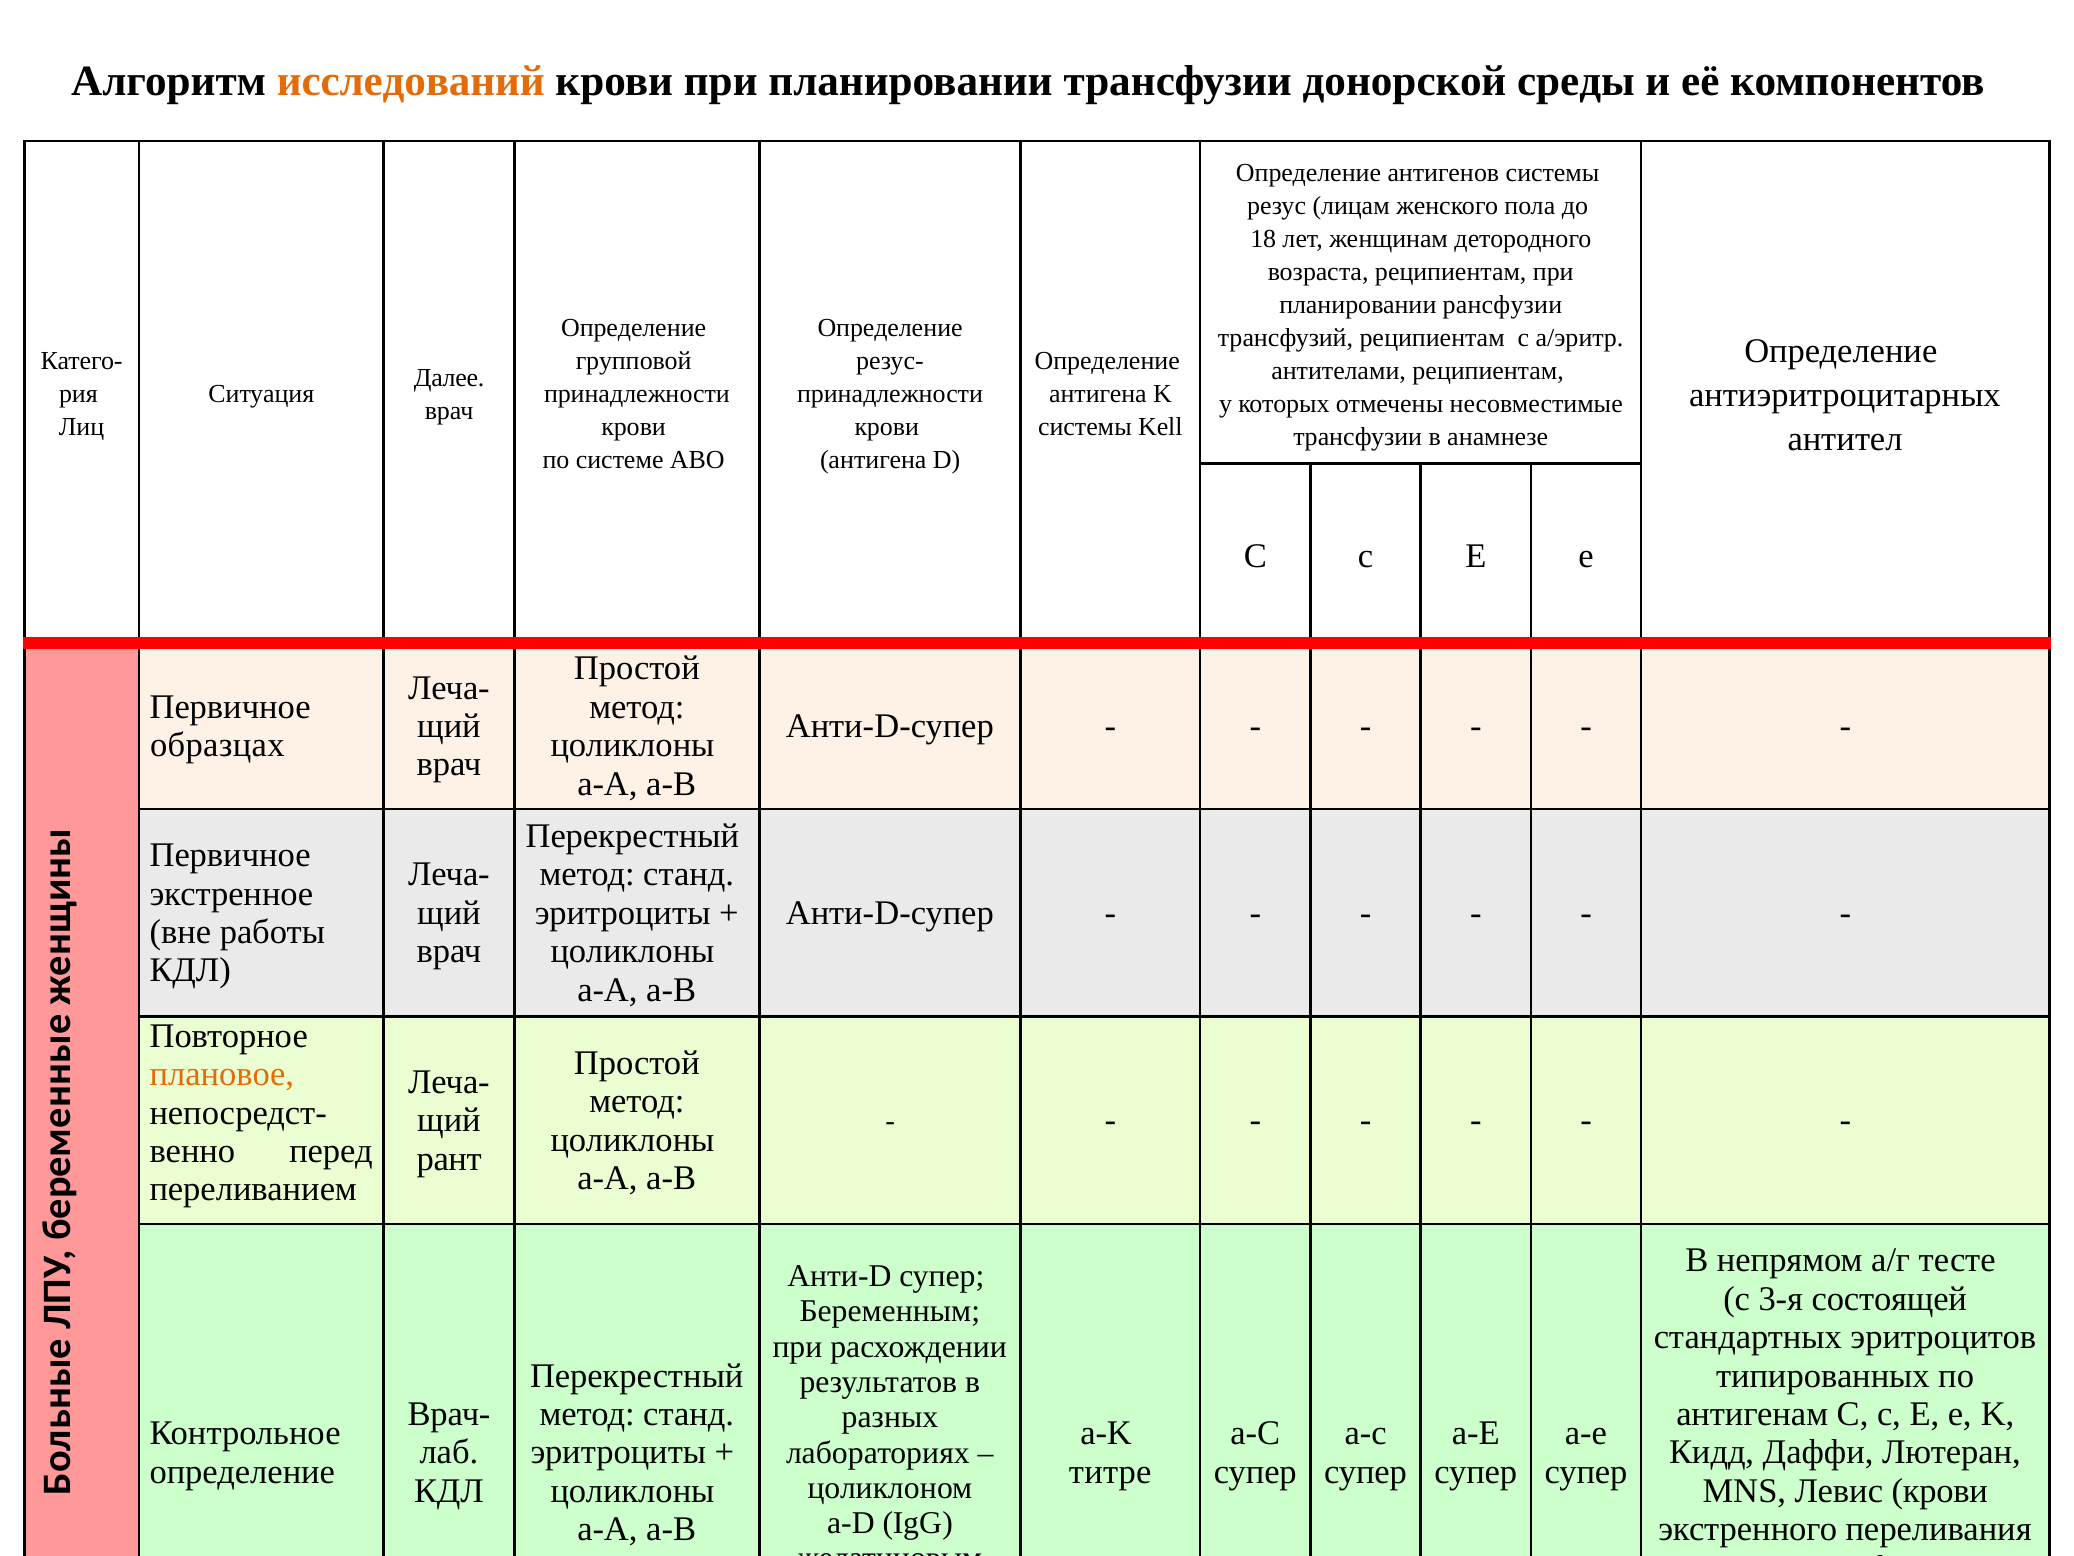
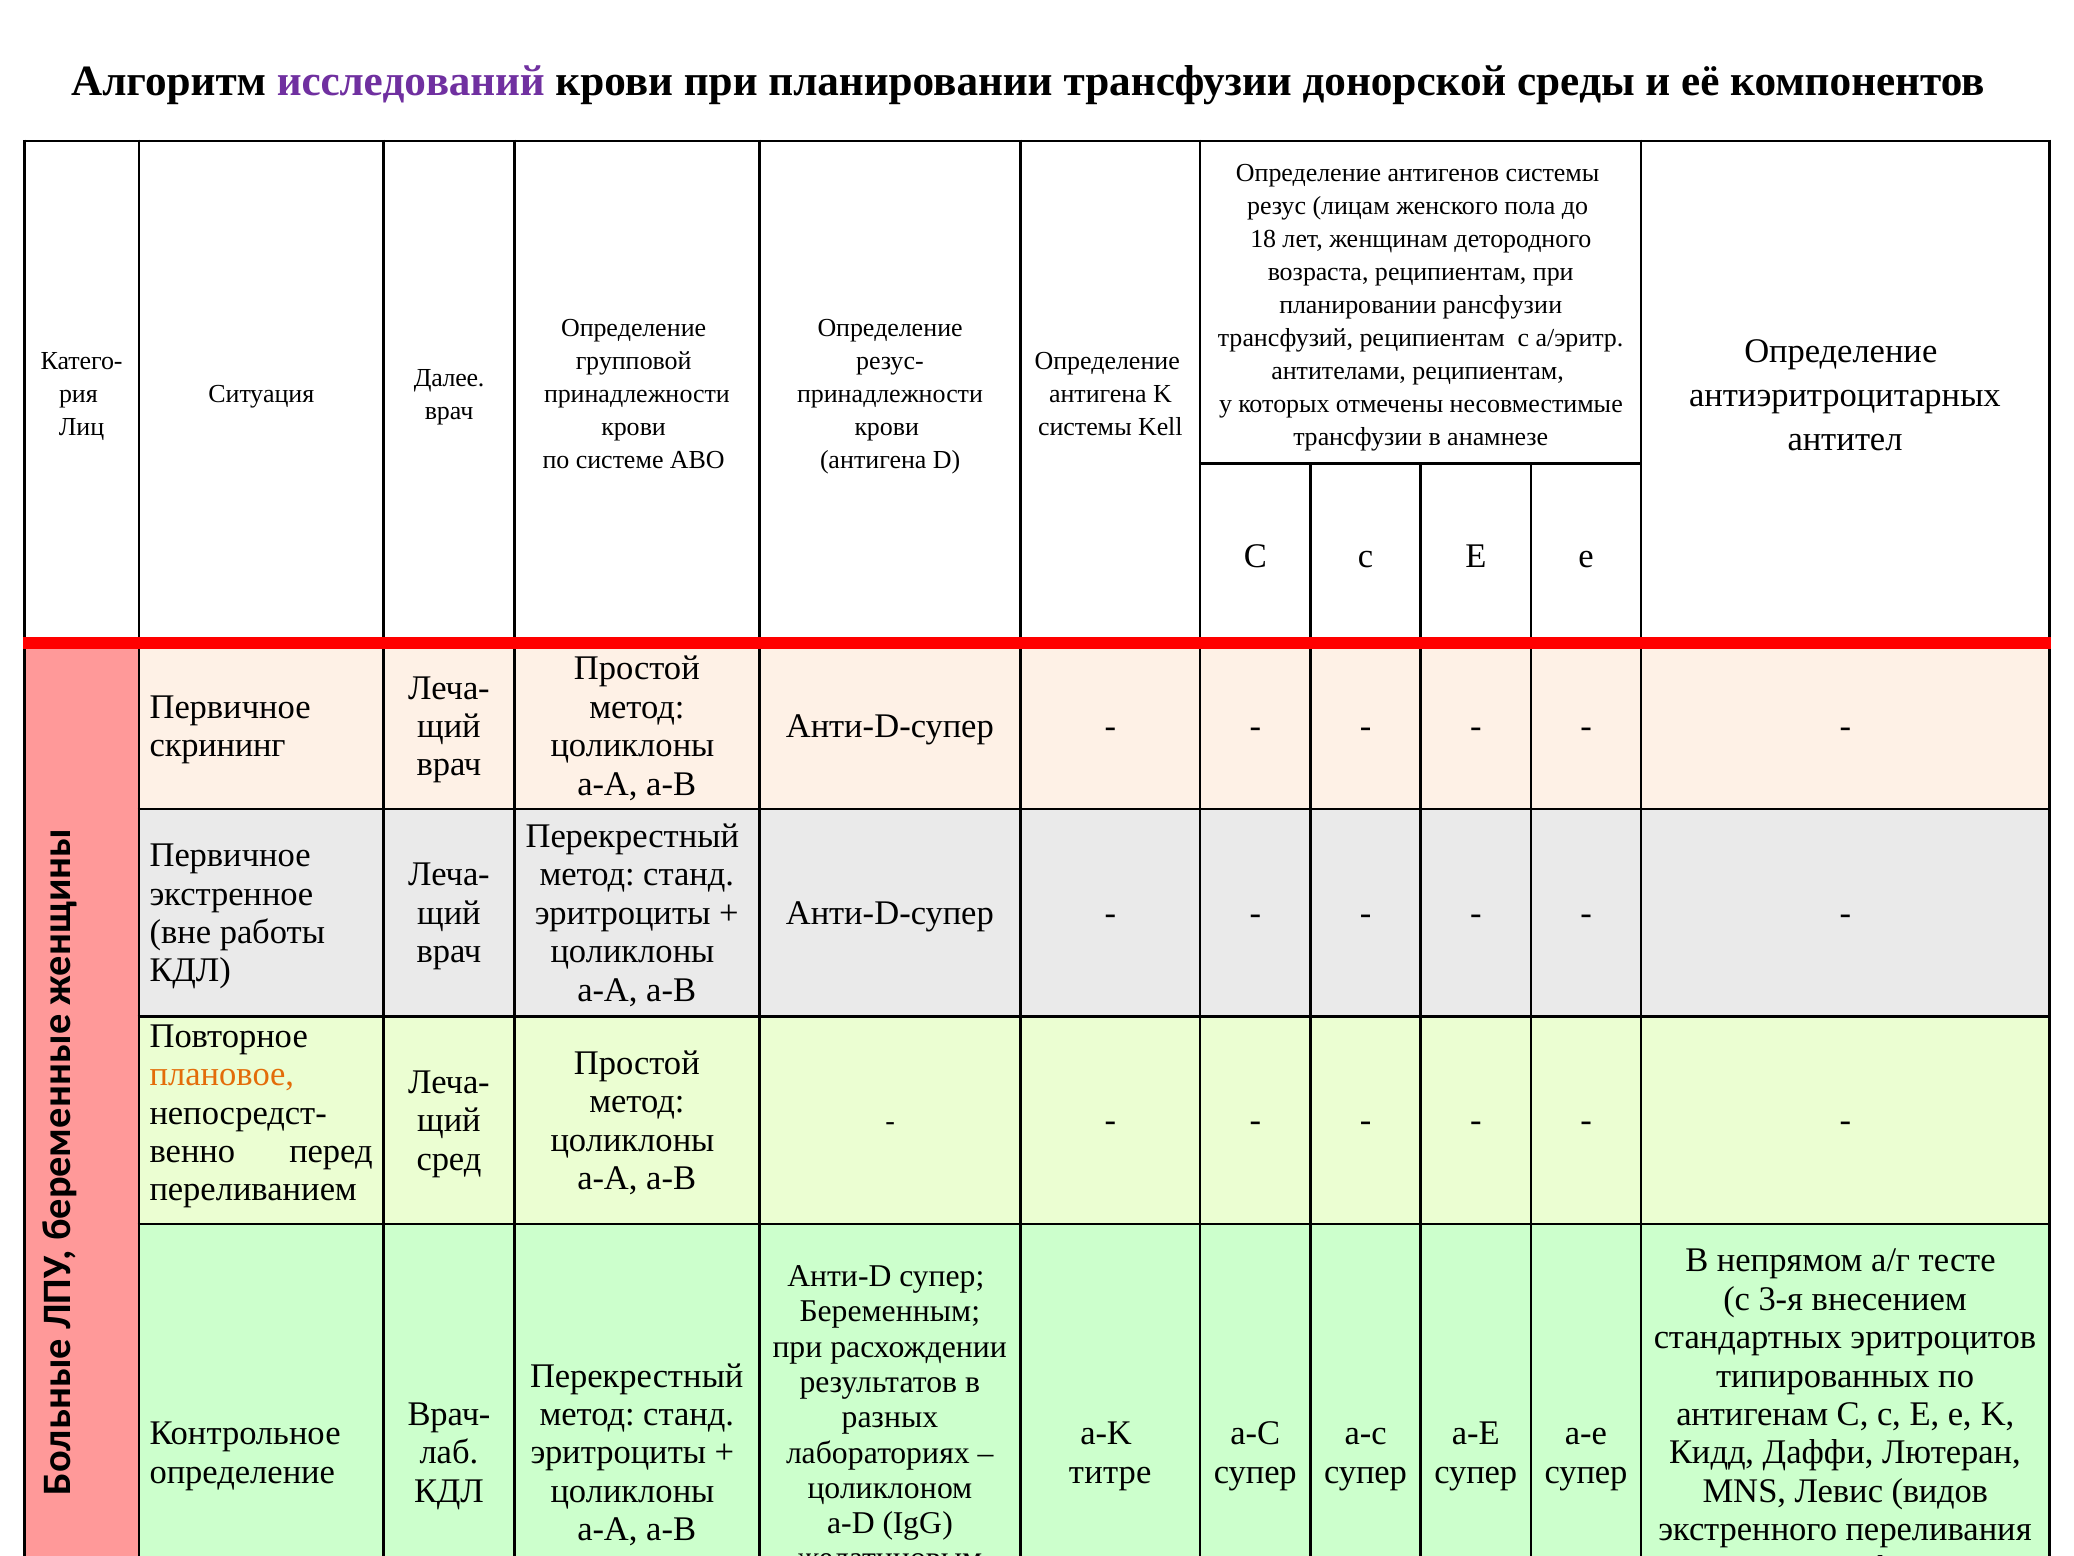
исследований colour: orange -> purple
образцах: образцах -> скрининг
рант: рант -> сред
состоящей: состоящей -> внесением
Левис крови: крови -> видов
